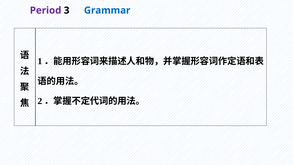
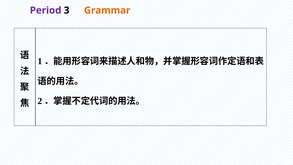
Grammar colour: blue -> orange
